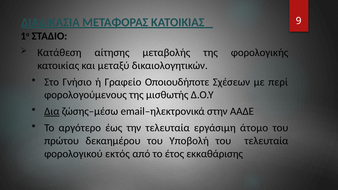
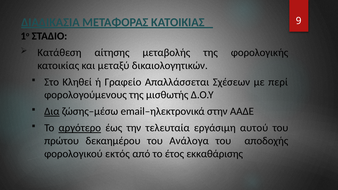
Γνήσιο: Γνήσιο -> Κληθεί
Οποιουδήποτε: Οποιουδήποτε -> Απαλλάσσεται
αργότερο underline: none -> present
άτομο: άτομο -> αυτού
Υποβολή: Υποβολή -> Ανάλογα
του τελευταία: τελευταία -> αποδοχής
